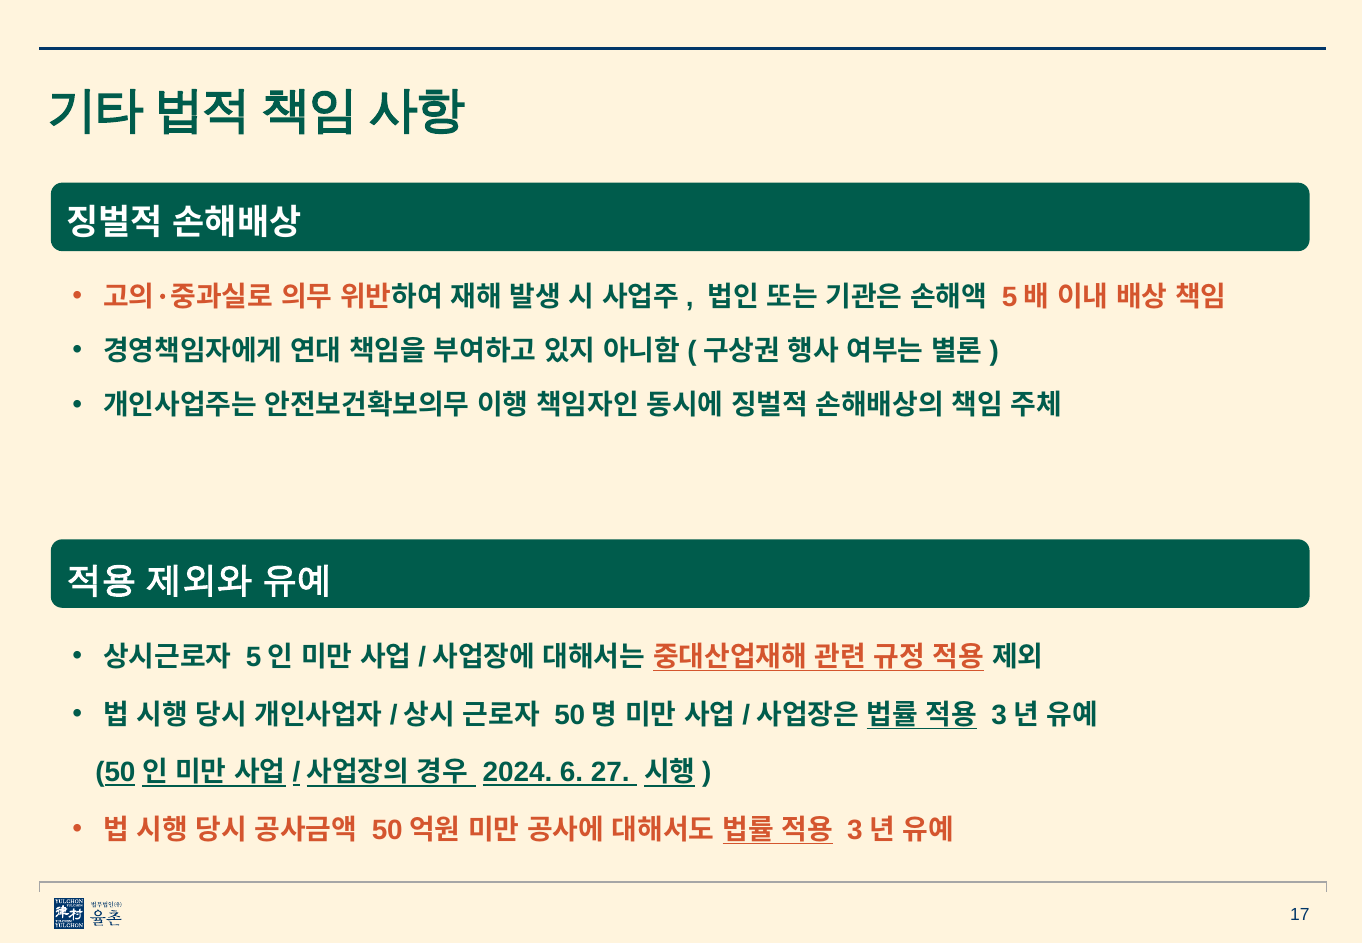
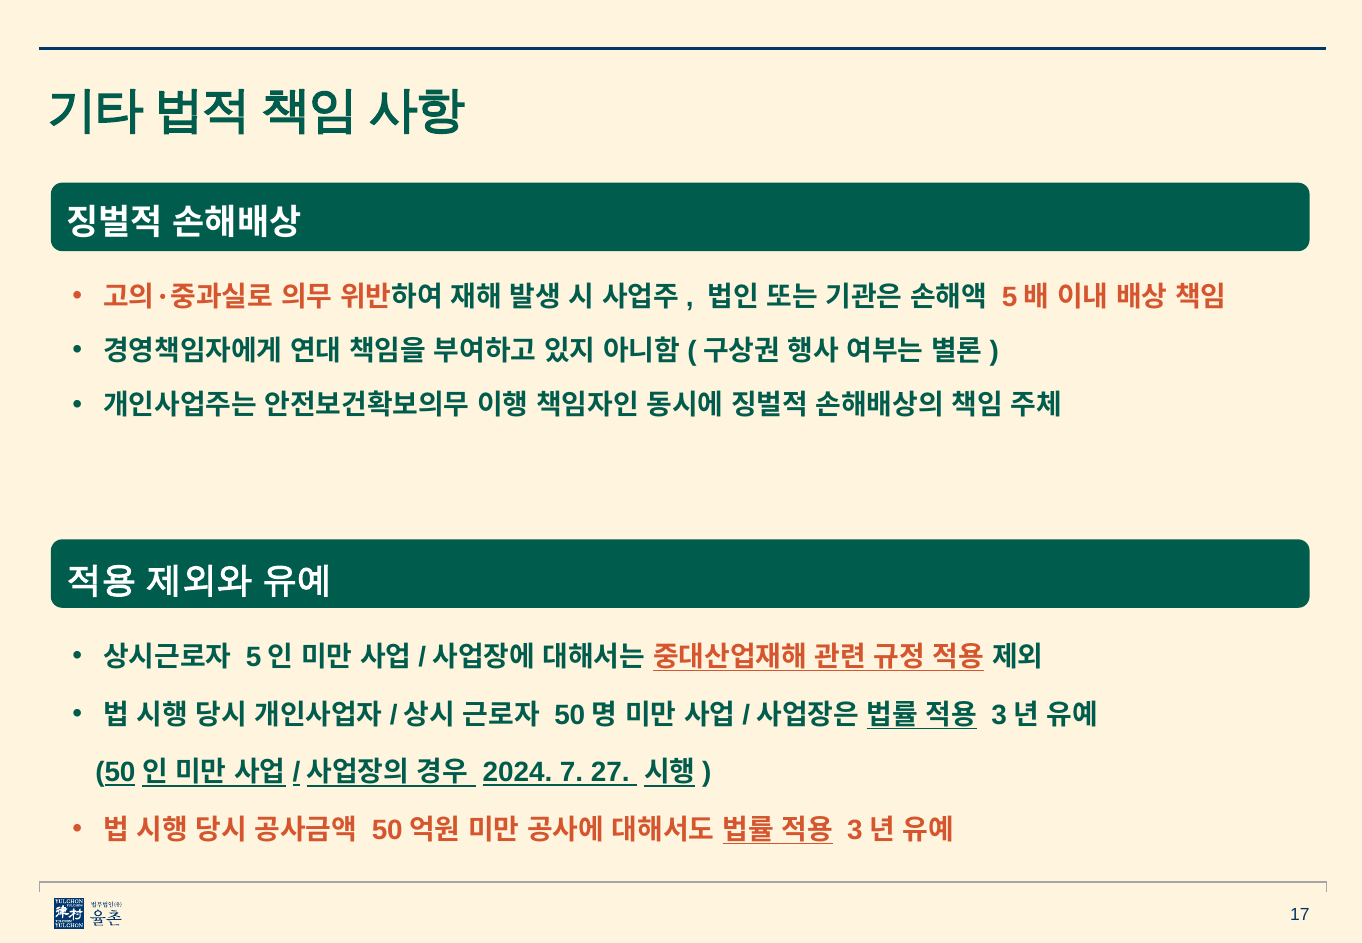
6: 6 -> 7
